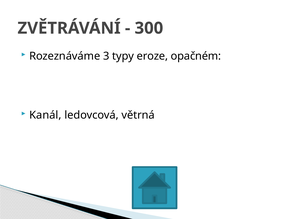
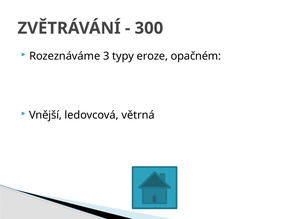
Kanál: Kanál -> Vnější
